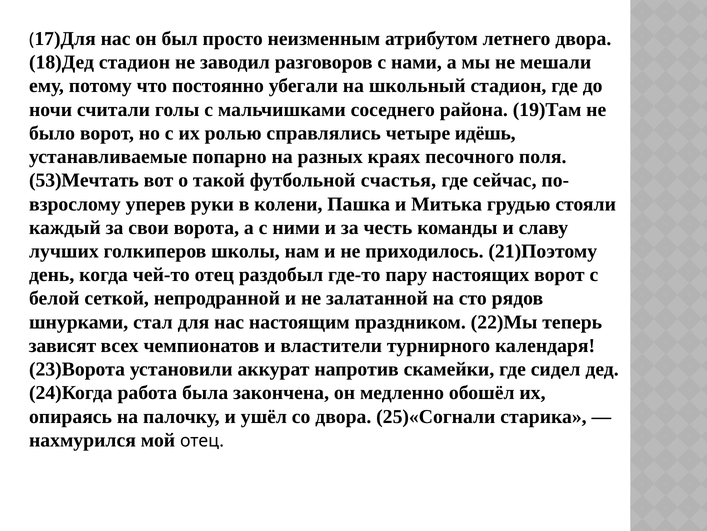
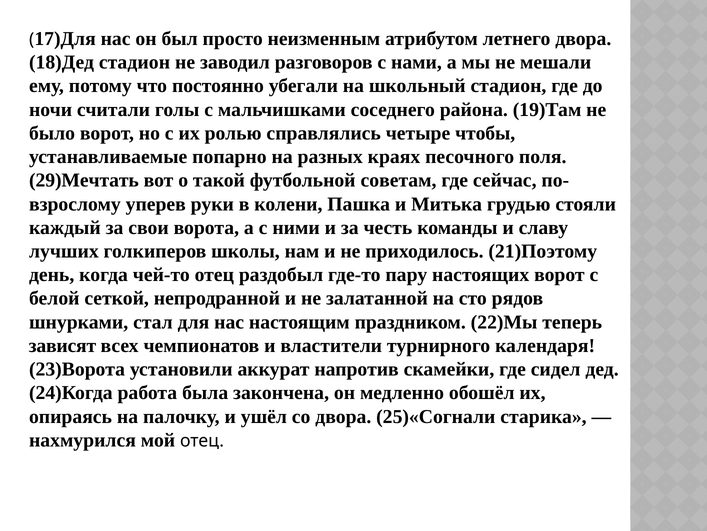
идёшь: идёшь -> чтобы
53)Мечтать: 53)Мечтать -> 29)Мечтать
счастья: счастья -> советам
